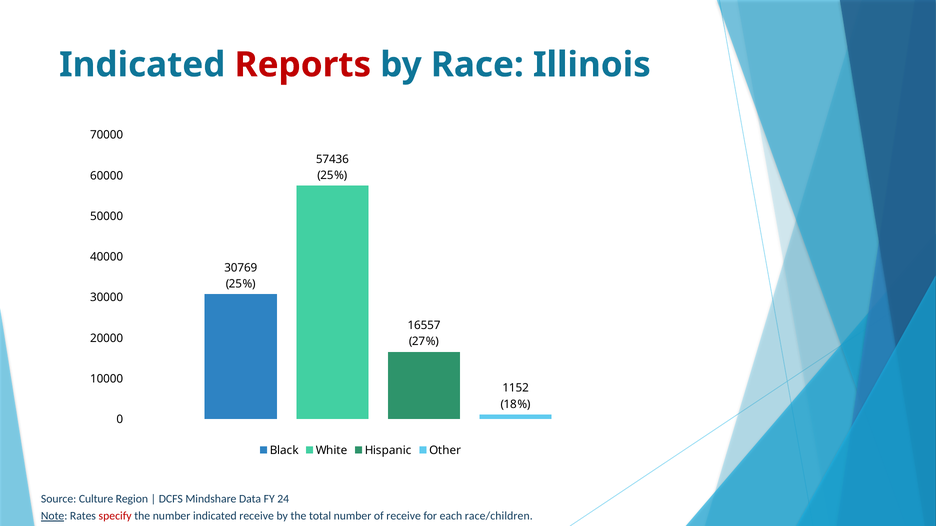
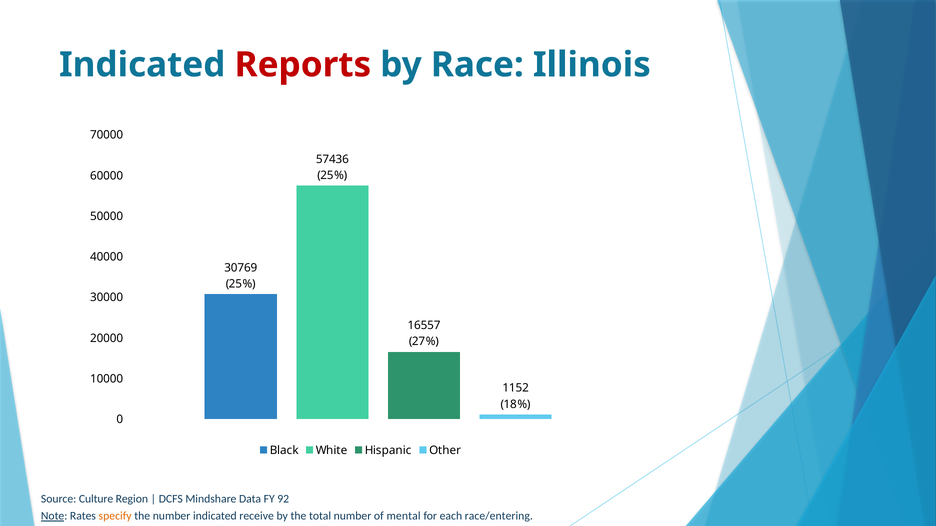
24: 24 -> 92
specify colour: red -> orange
of receive: receive -> mental
race/children: race/children -> race/entering
